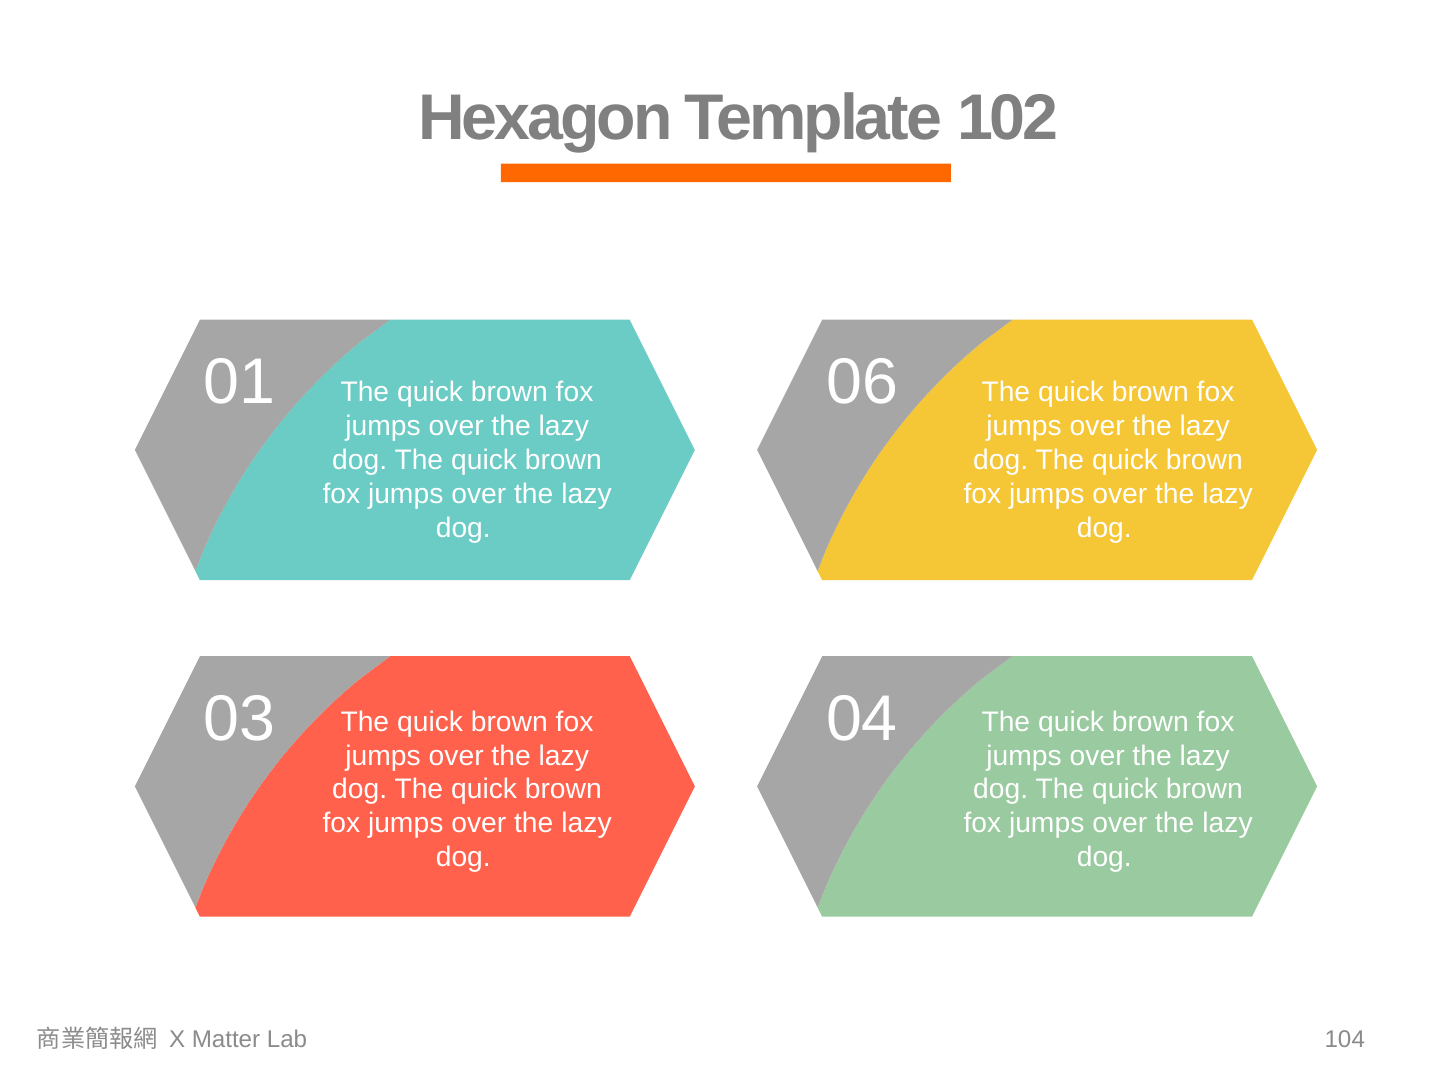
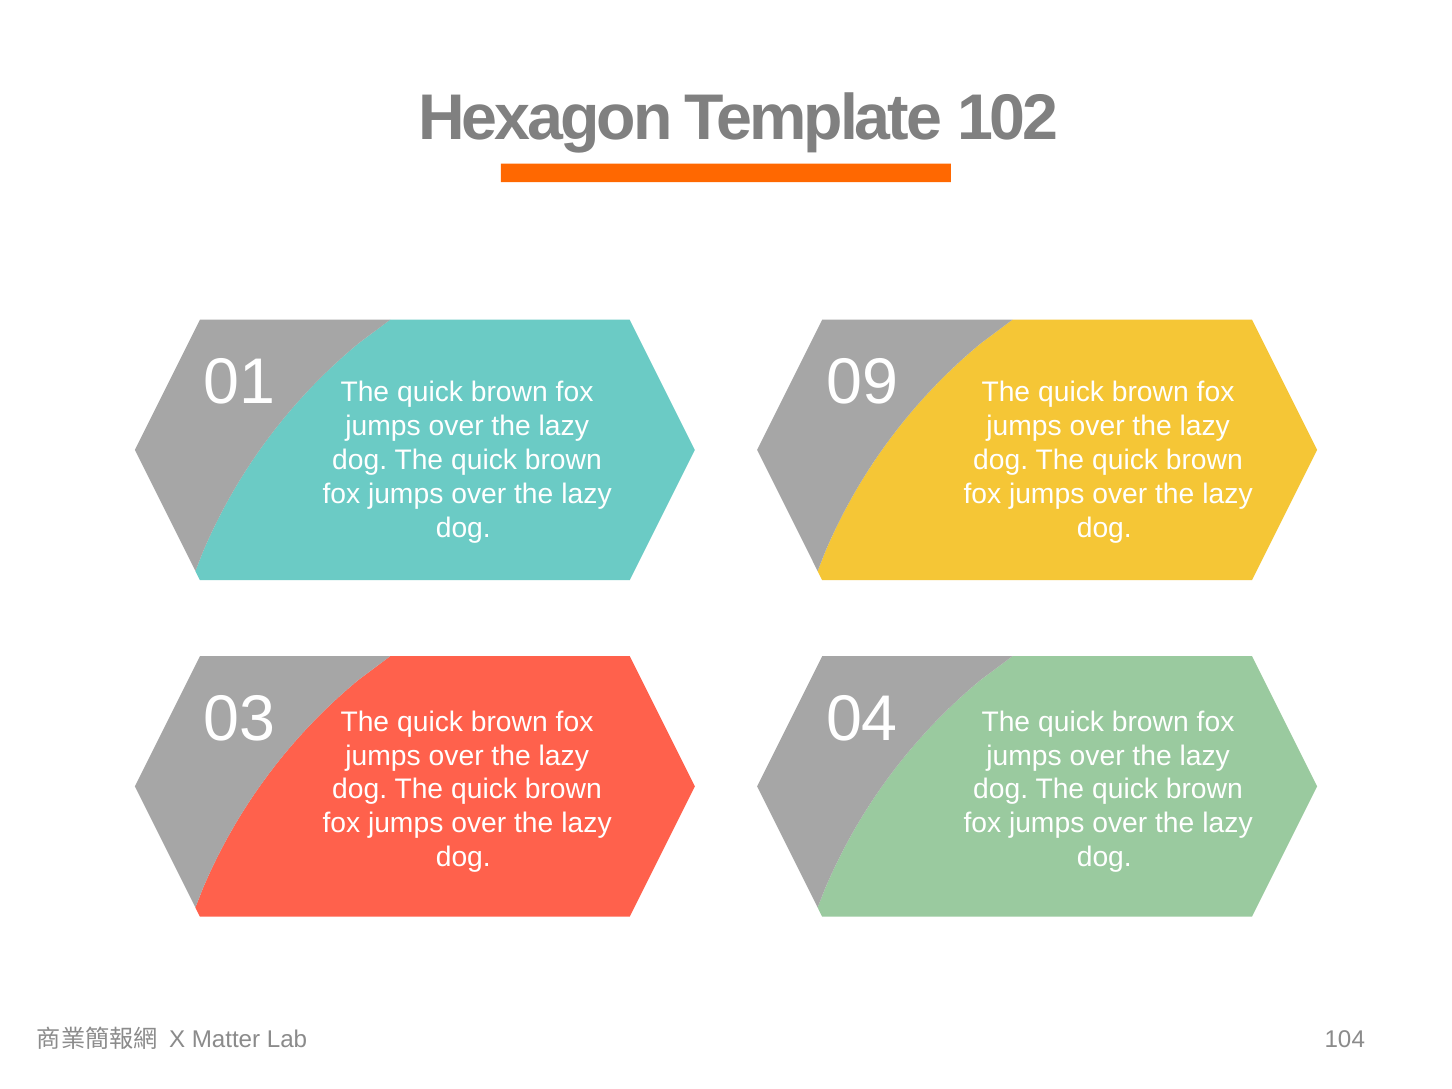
06: 06 -> 09
